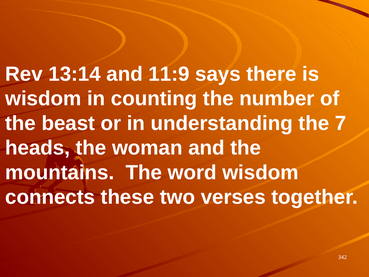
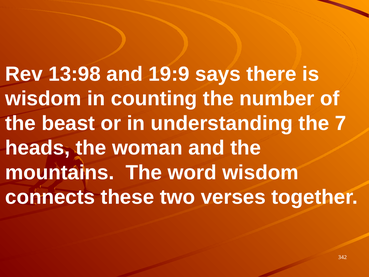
13:14: 13:14 -> 13:98
11:9: 11:9 -> 19:9
